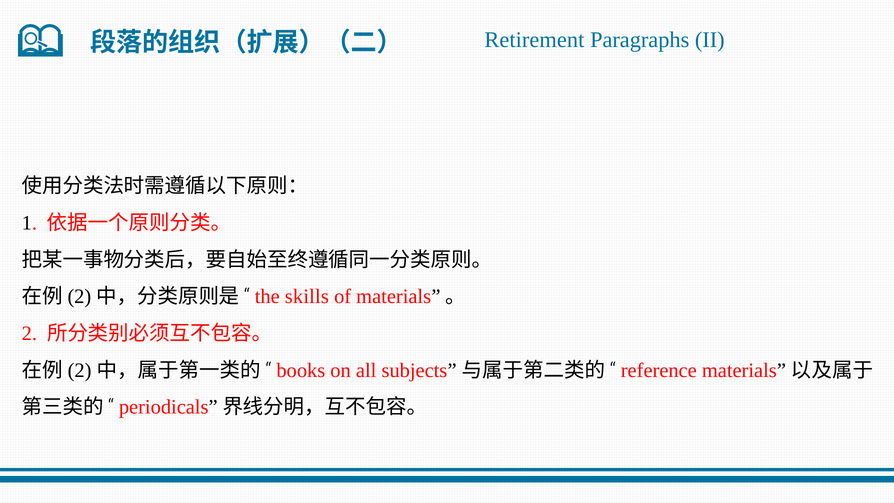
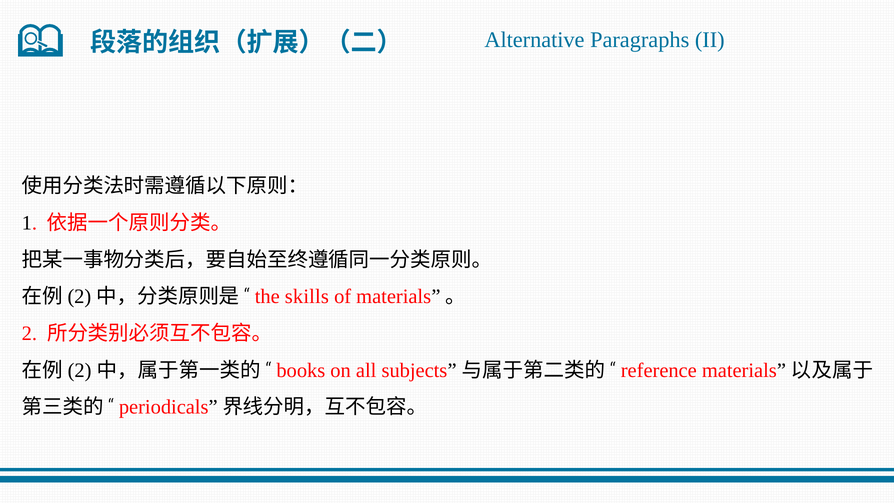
Retirement: Retirement -> Alternative
